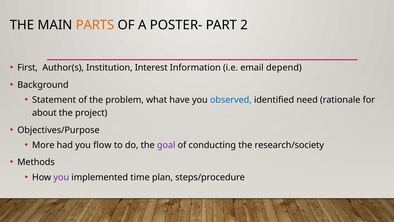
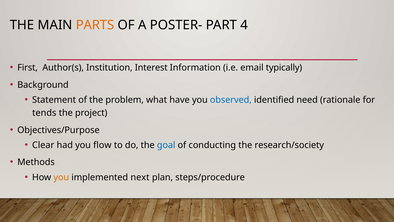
2: 2 -> 4
depend: depend -> typically
about: about -> tends
More: More -> Clear
goal colour: purple -> blue
you at (61, 177) colour: purple -> orange
time: time -> next
